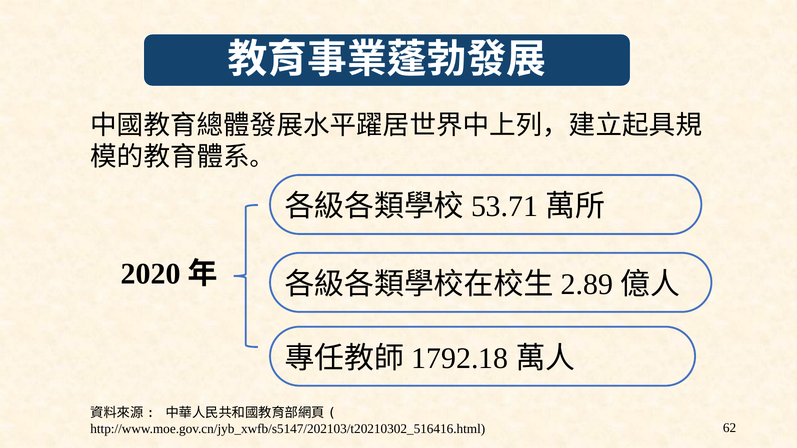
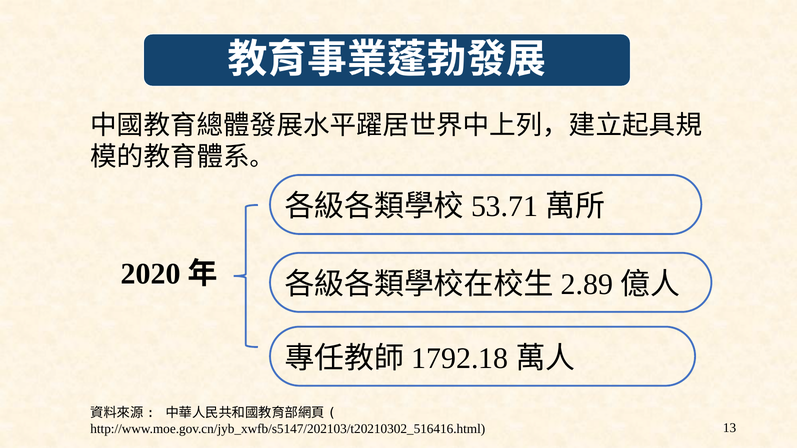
62: 62 -> 13
